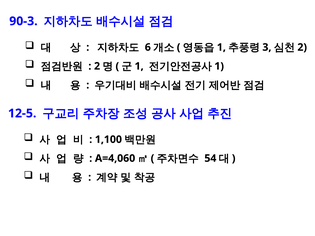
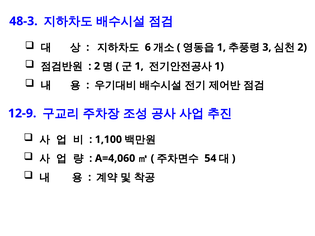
90-3: 90-3 -> 48-3
12-5: 12-5 -> 12-9
